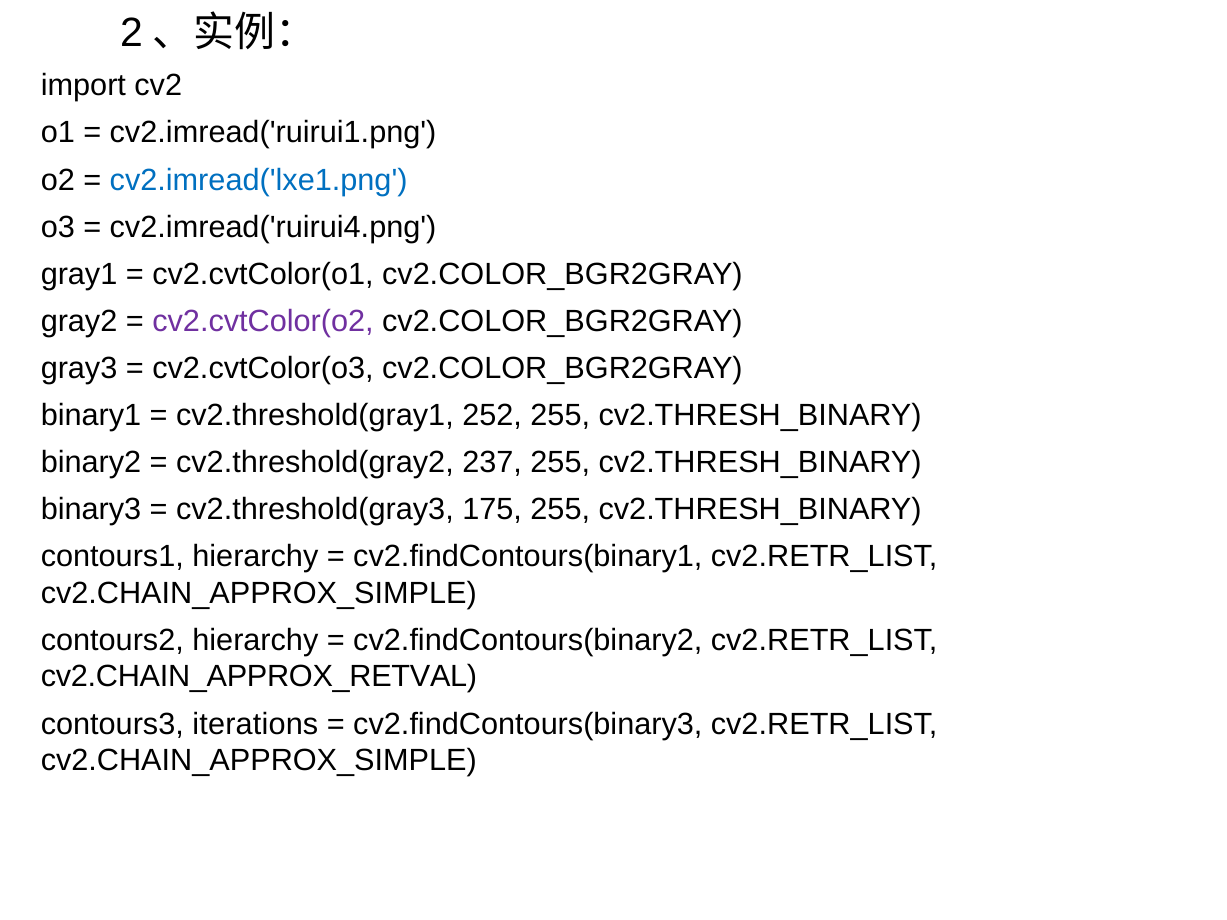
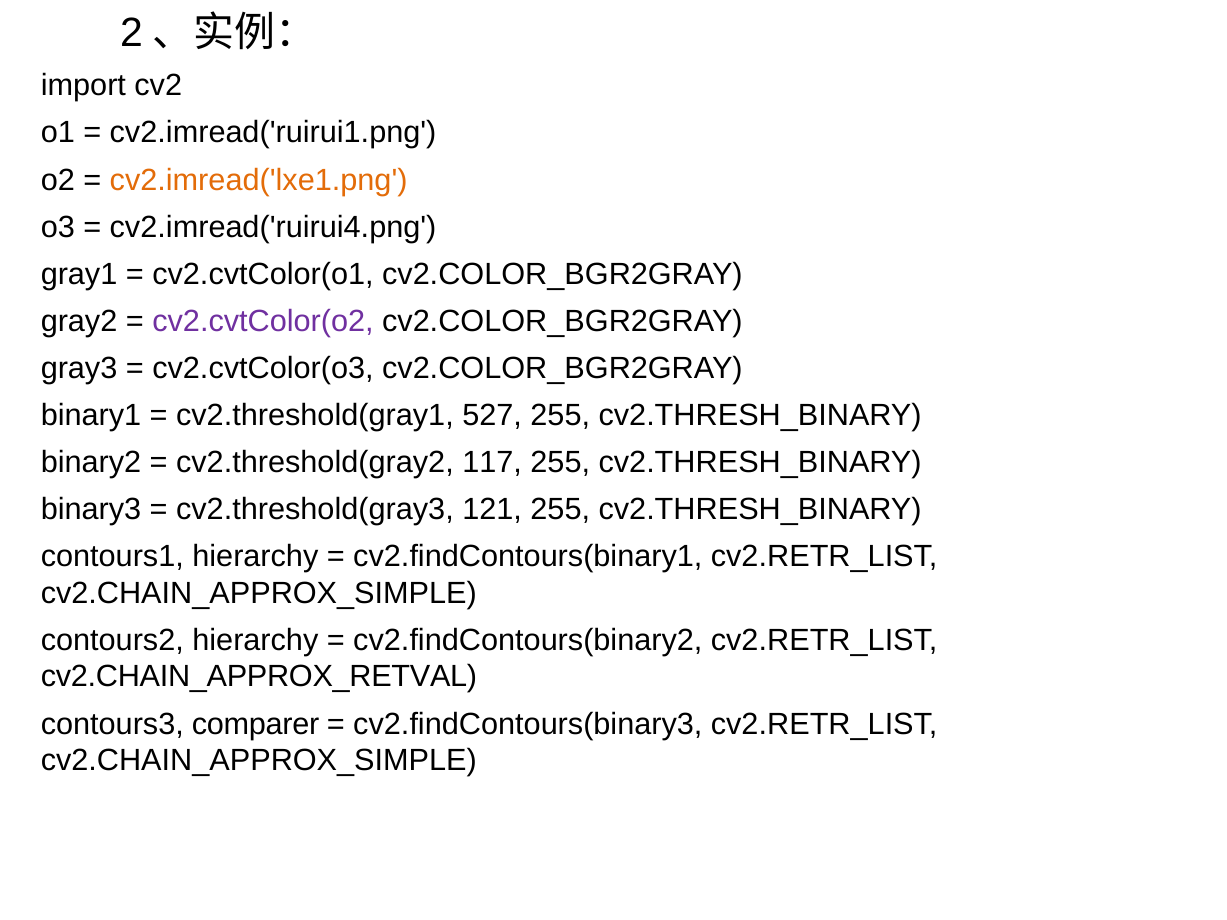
cv2.imread('lxe1.png colour: blue -> orange
252: 252 -> 527
237: 237 -> 117
175: 175 -> 121
iterations: iterations -> comparer
